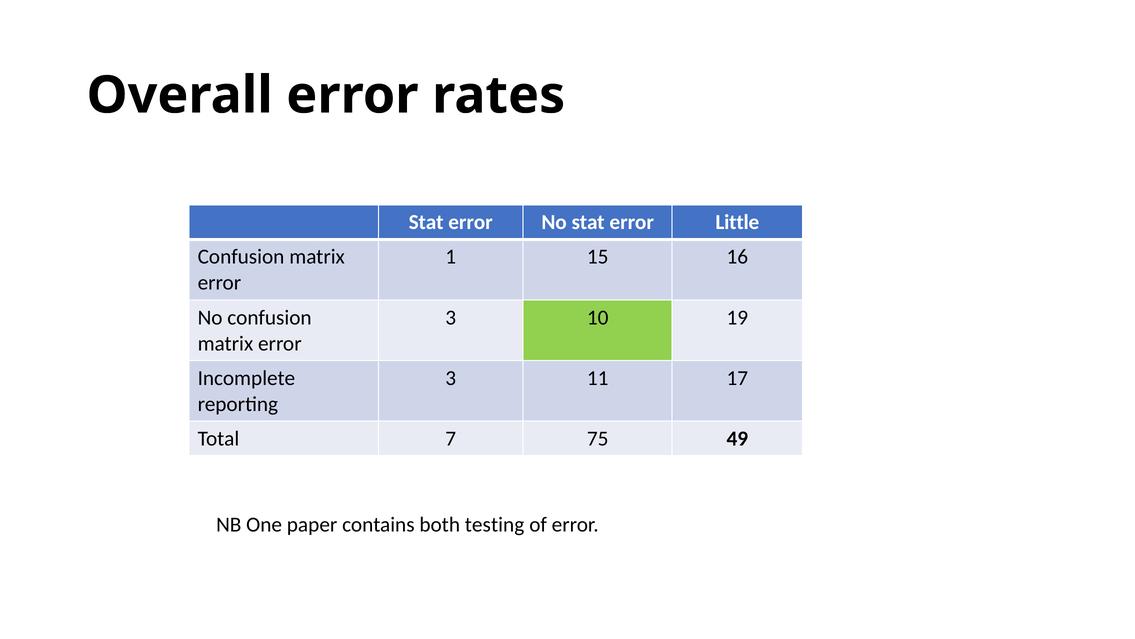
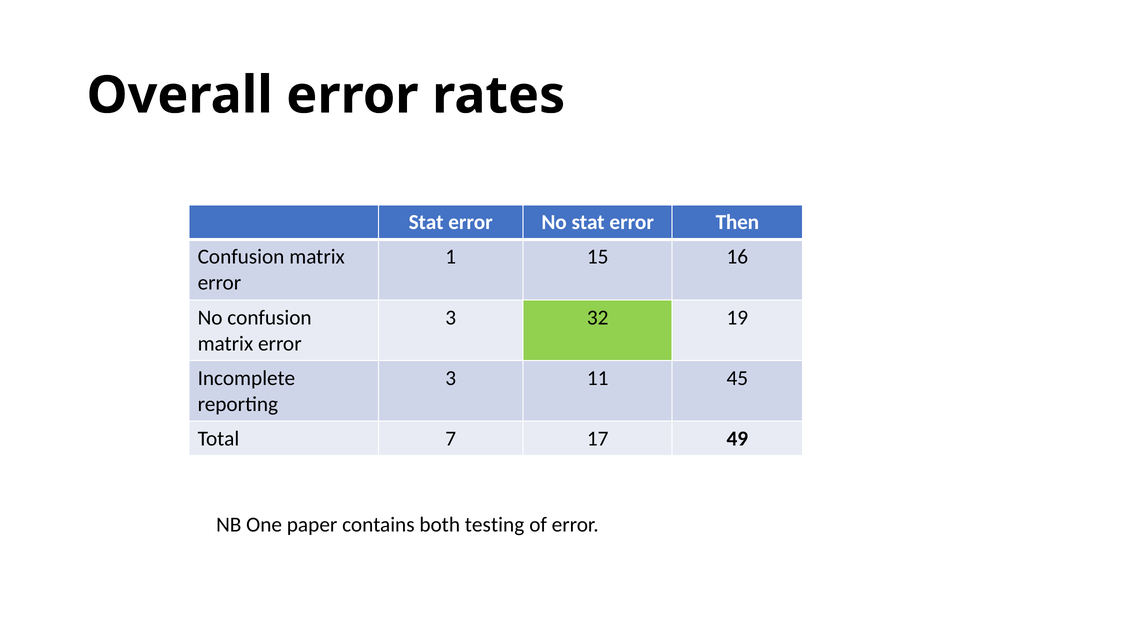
Little: Little -> Then
10: 10 -> 32
17: 17 -> 45
75: 75 -> 17
